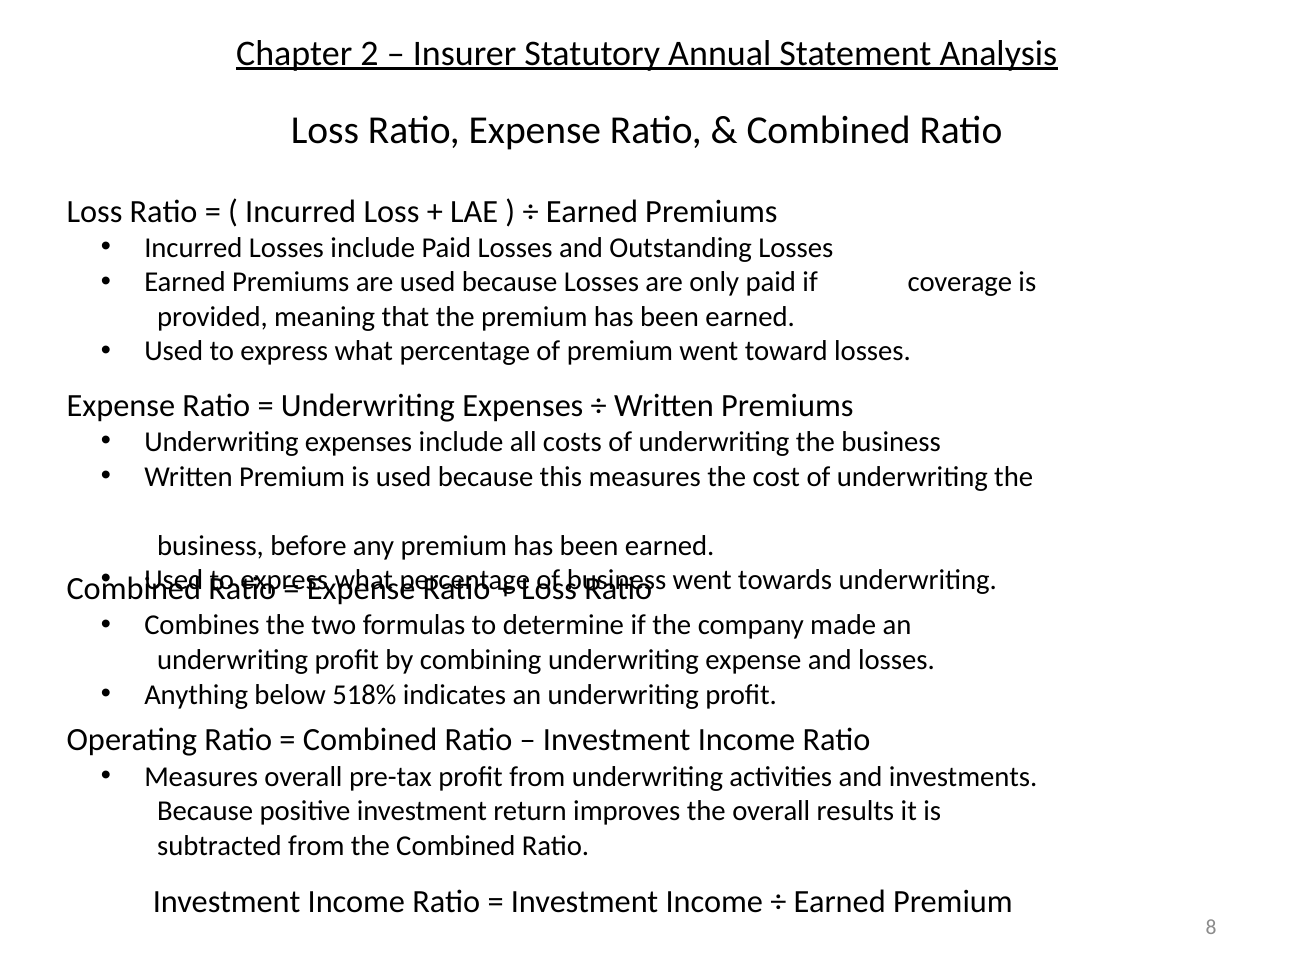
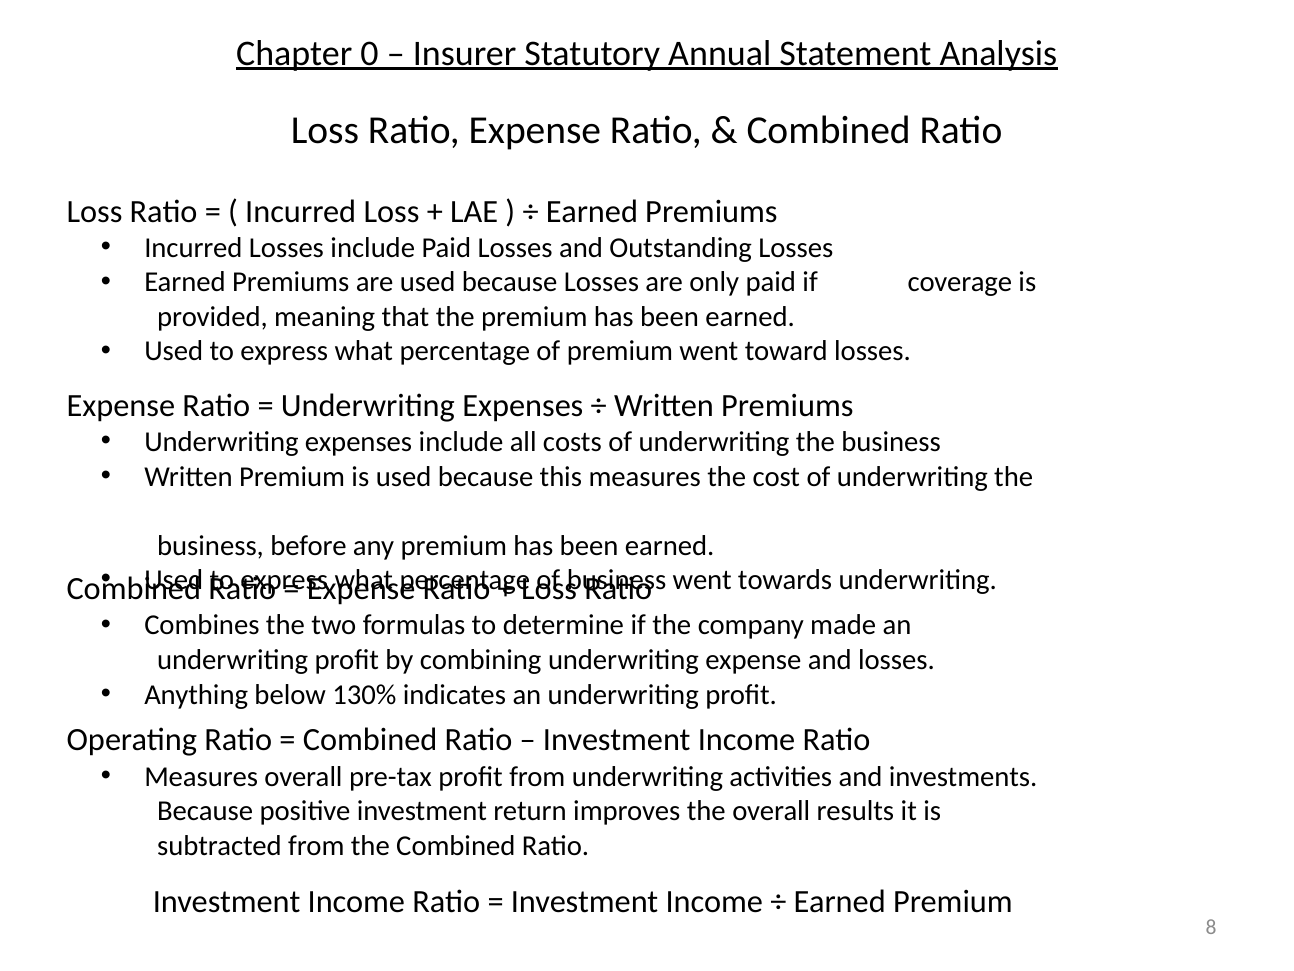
2: 2 -> 0
518%: 518% -> 130%
